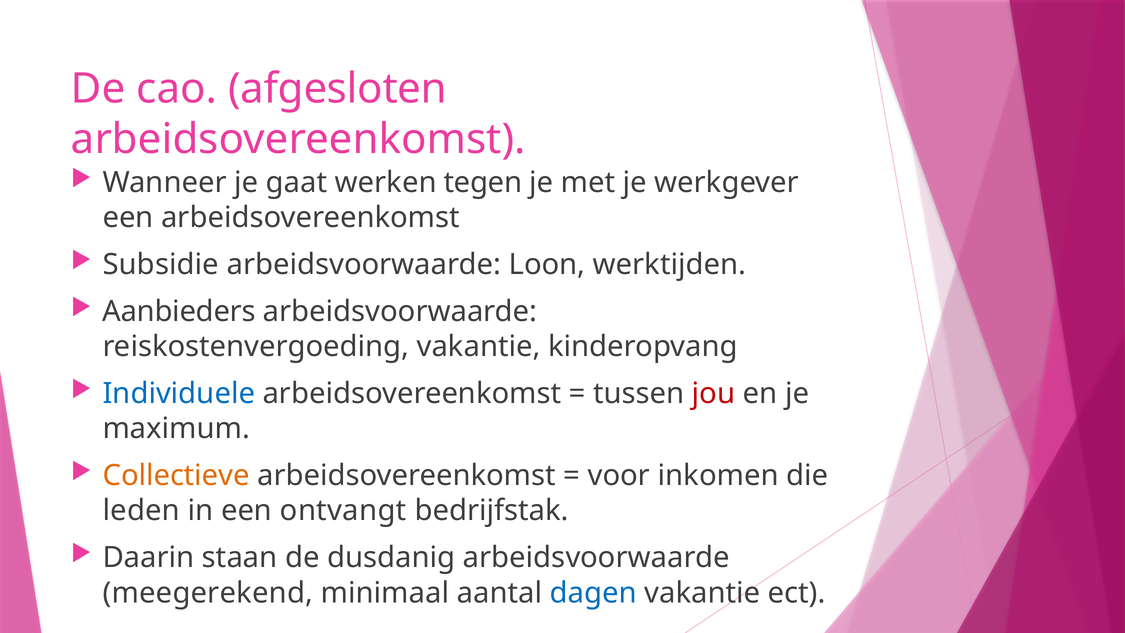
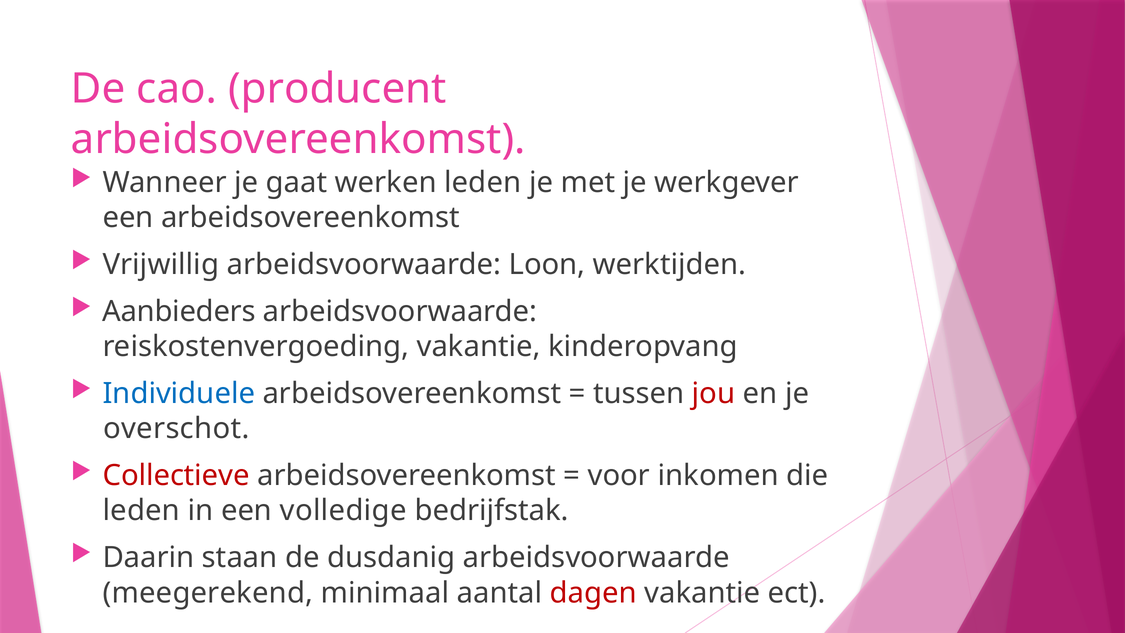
afgesloten: afgesloten -> producent
werken tegen: tegen -> leden
Subsidie: Subsidie -> Vrijwillig
maximum: maximum -> overschot
Collectieve colour: orange -> red
ontvangt: ontvangt -> volledige
dagen colour: blue -> red
